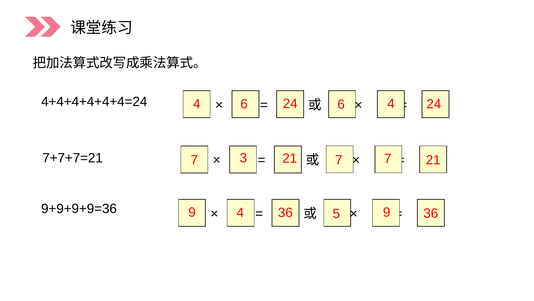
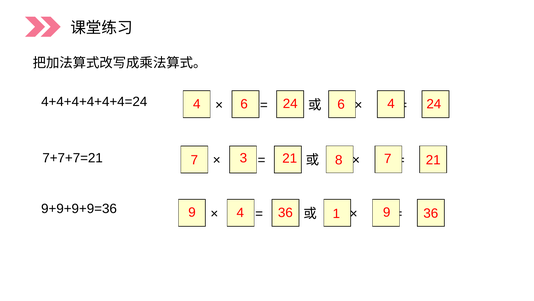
3 21 7: 7 -> 8
5: 5 -> 1
